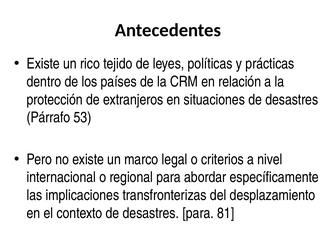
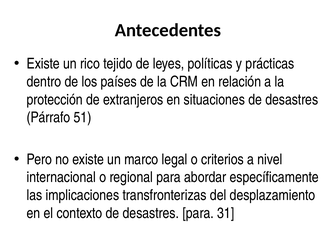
53: 53 -> 51
81: 81 -> 31
